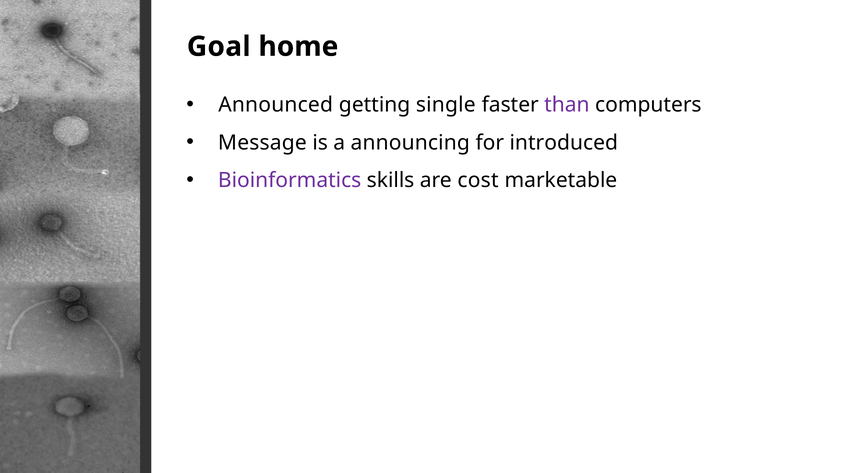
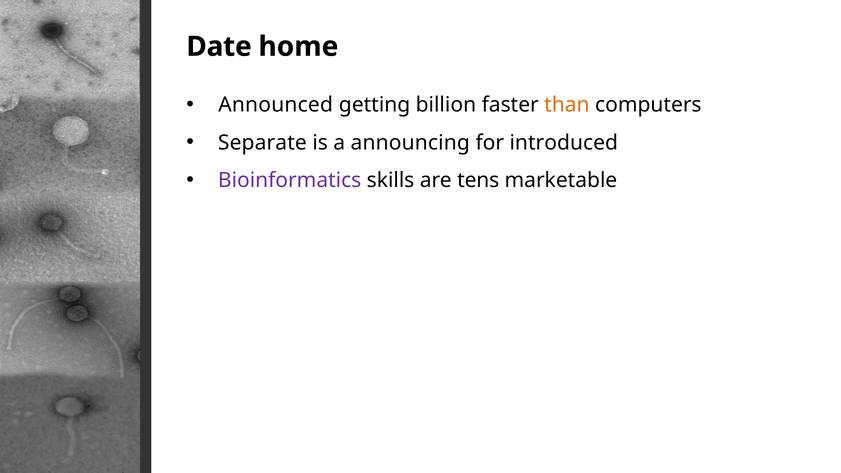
Goal: Goal -> Date
single: single -> billion
than colour: purple -> orange
Message: Message -> Separate
cost: cost -> tens
